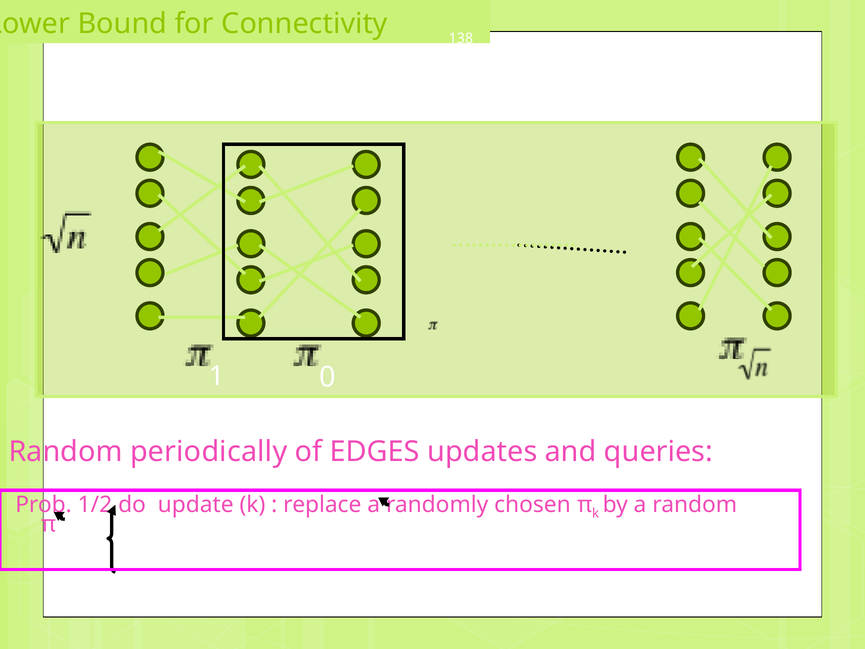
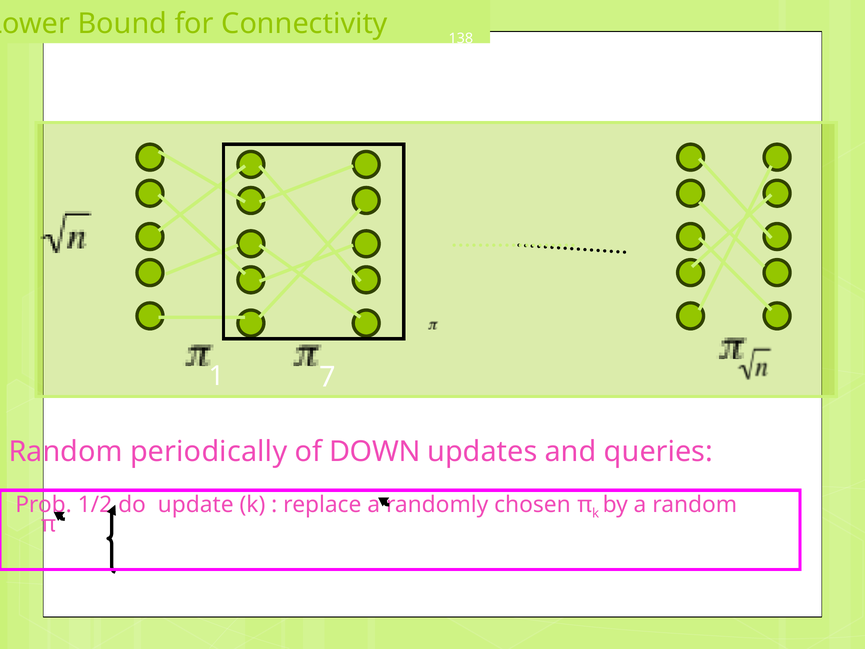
0: 0 -> 7
EDGES: EDGES -> DOWN
